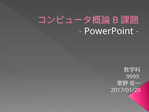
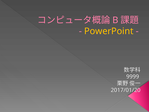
PowerPoint colour: white -> yellow
